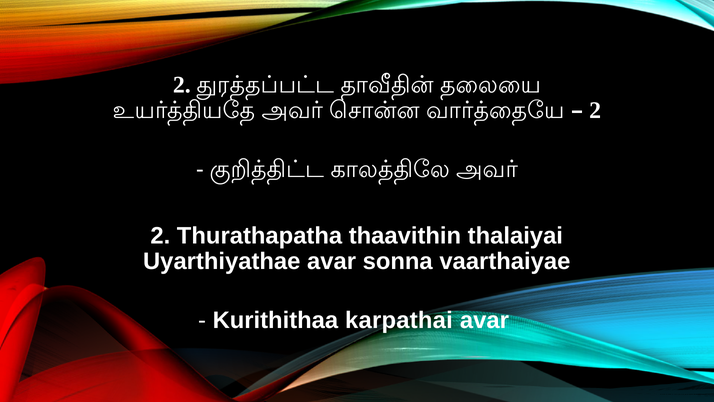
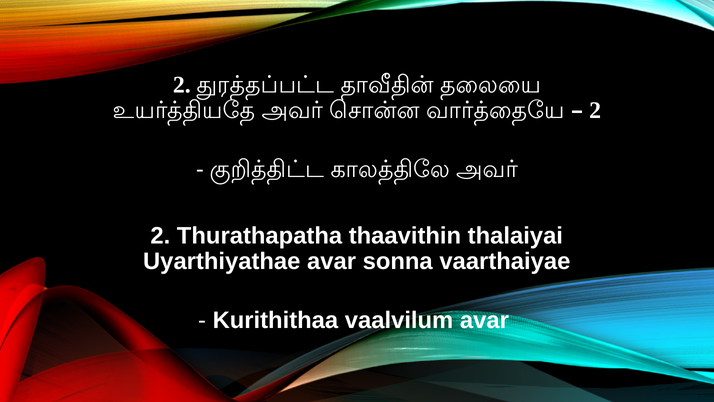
karpathai: karpathai -> vaalvilum
